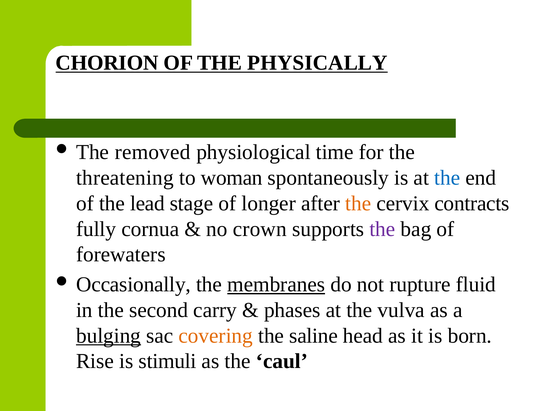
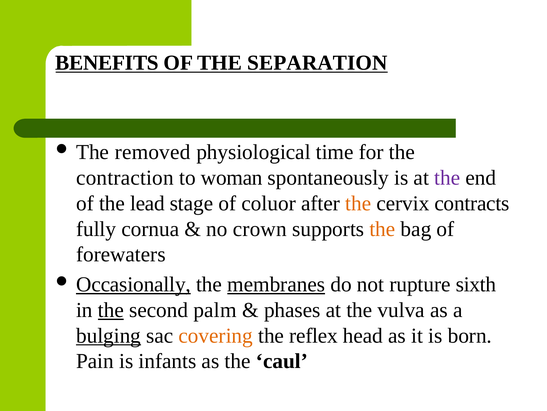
CHORION: CHORION -> BENEFITS
PHYSICALLY: PHYSICALLY -> SEPARATION
threatening: threatening -> contraction
the at (447, 178) colour: blue -> purple
longer: longer -> coluor
the at (382, 229) colour: purple -> orange
Occasionally underline: none -> present
fluid: fluid -> sixth
the at (111, 310) underline: none -> present
carry: carry -> palm
saline: saline -> reflex
Rise: Rise -> Pain
stimuli: stimuli -> infants
